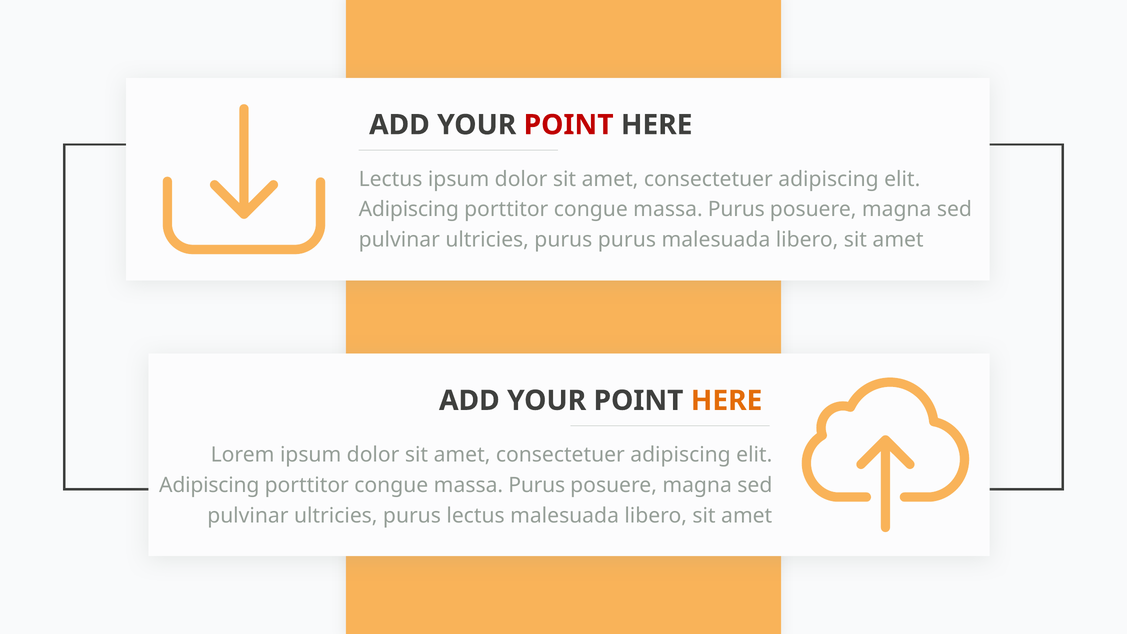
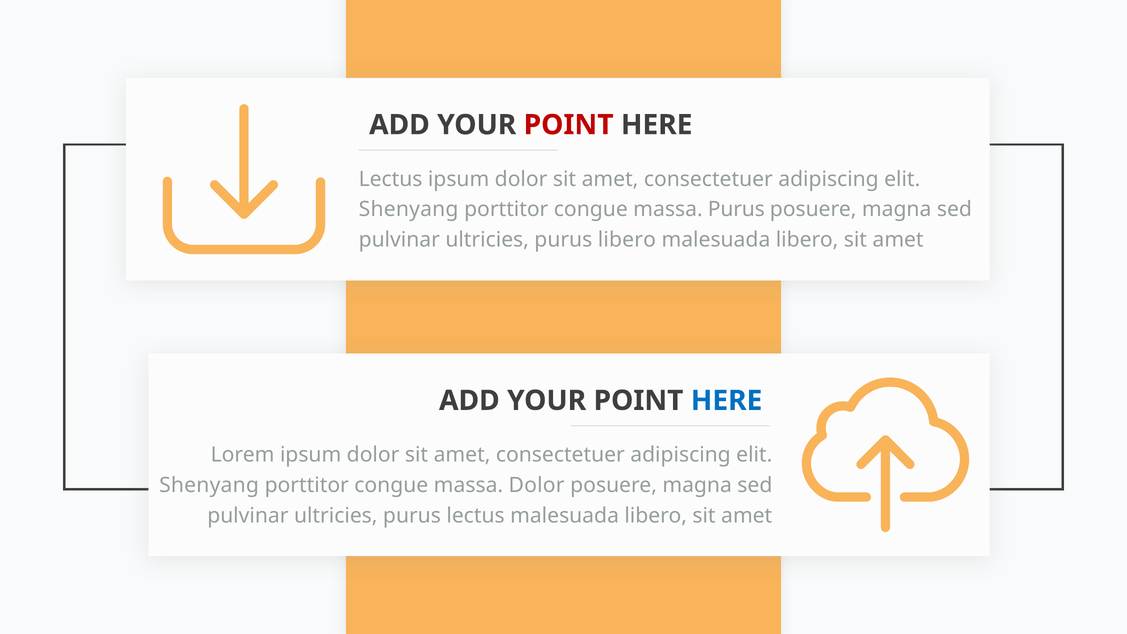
Adipiscing at (409, 209): Adipiscing -> Shenyang
purus purus: purus -> libero
HERE at (727, 401) colour: orange -> blue
Adipiscing at (209, 485): Adipiscing -> Shenyang
Purus at (537, 485): Purus -> Dolor
